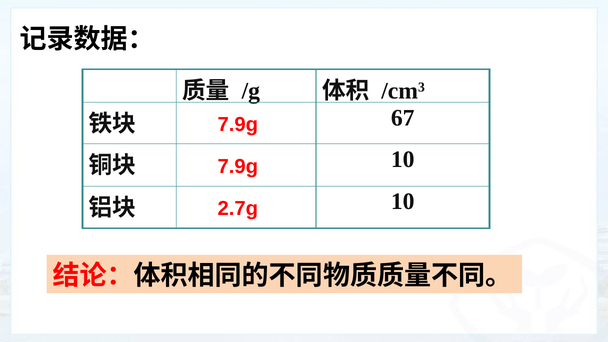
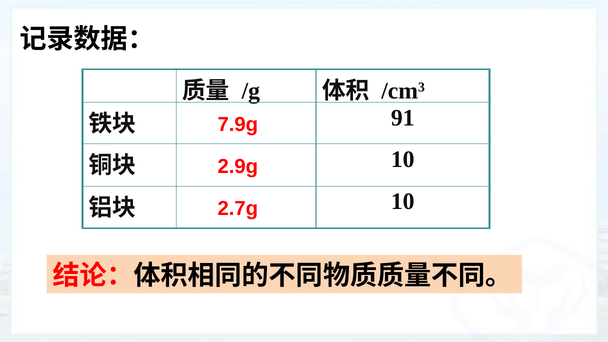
67: 67 -> 91
7.9g at (238, 167): 7.9g -> 2.9g
